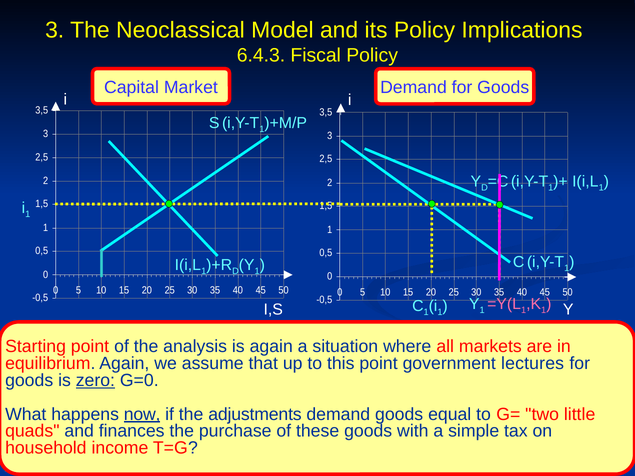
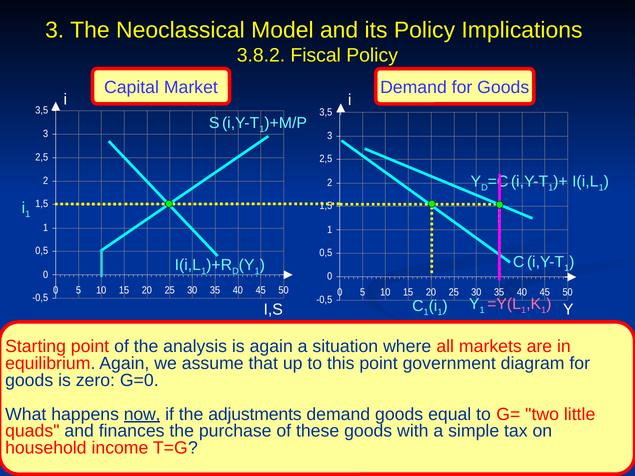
6.4.3: 6.4.3 -> 3.8.2
lectures: lectures -> diagram
zero underline: present -> none
